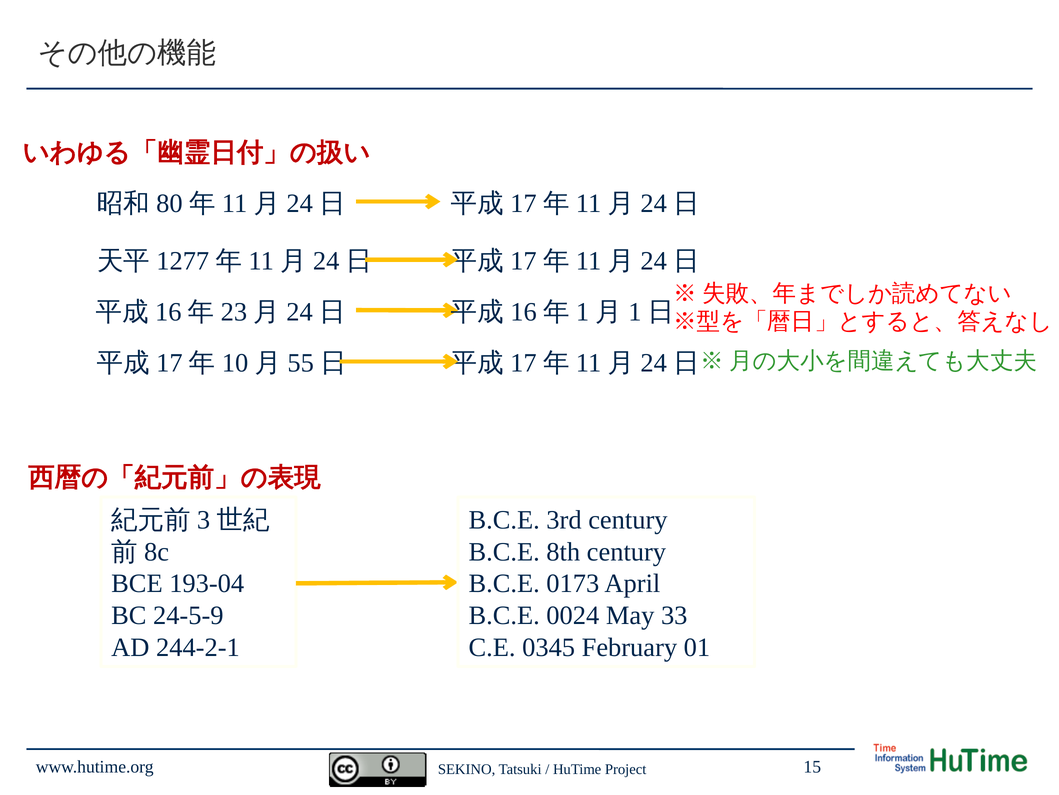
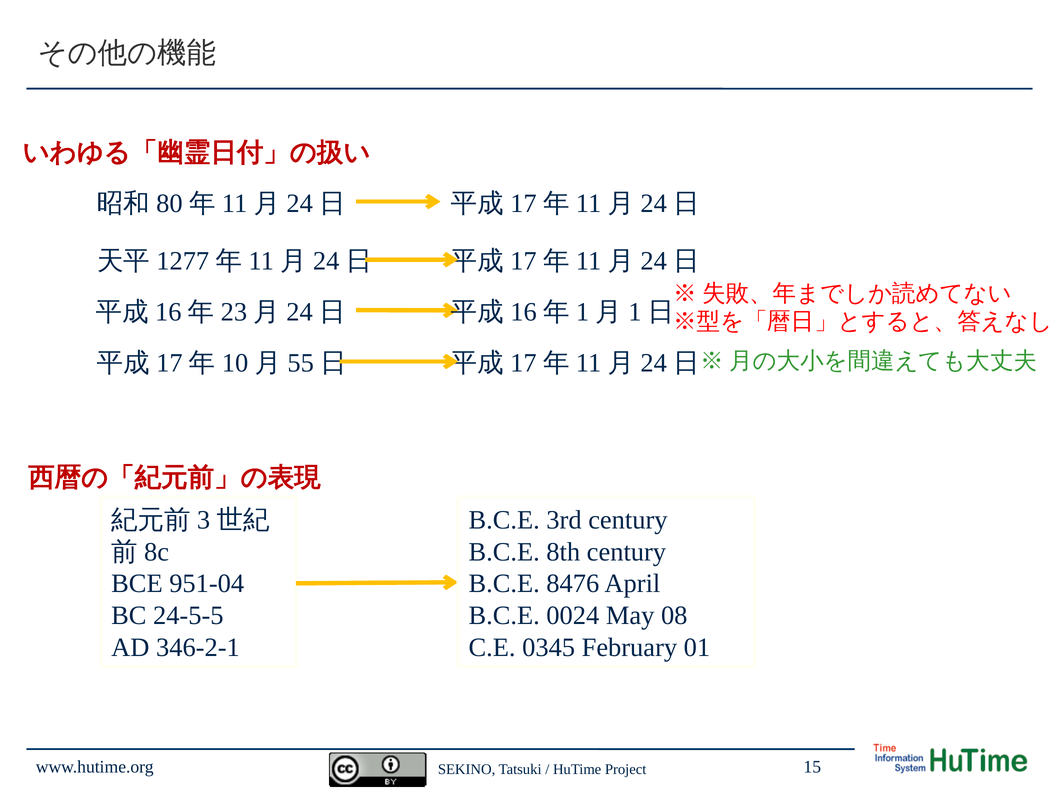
193-04: 193-04 -> 951-04
0173: 0173 -> 8476
24-5-9: 24-5-9 -> 24-5-5
33: 33 -> 08
244-2-1: 244-2-1 -> 346-2-1
